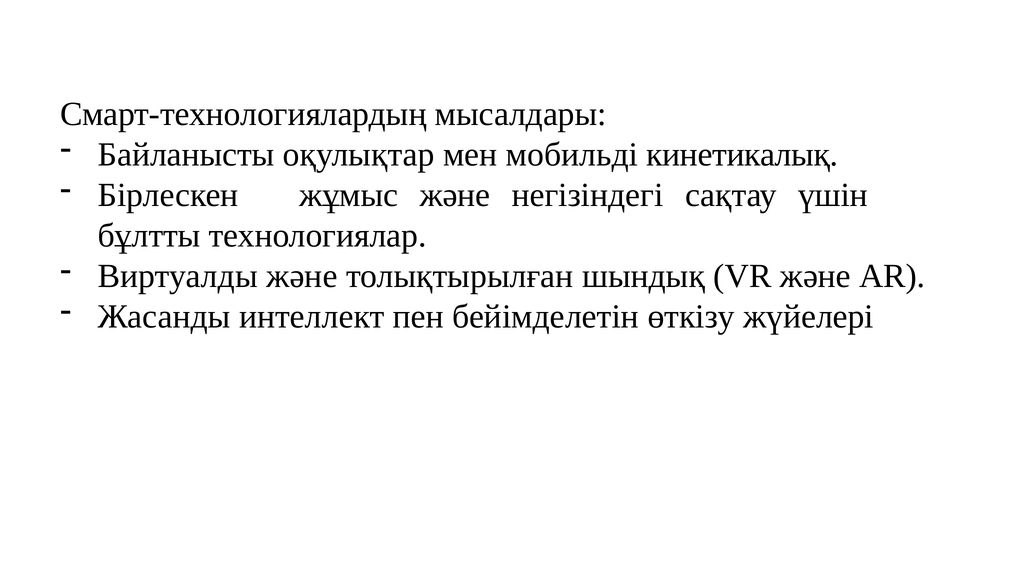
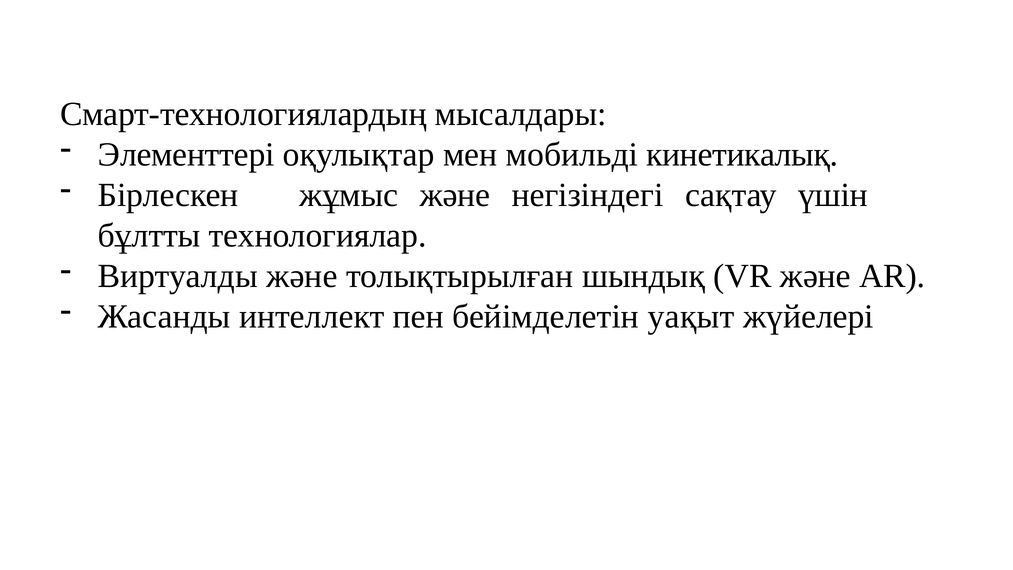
Байланысты: Байланысты -> Элементтері
өткізу: өткізу -> уақыт
